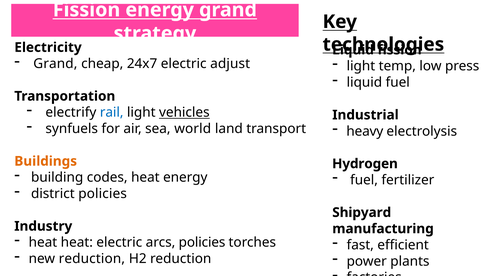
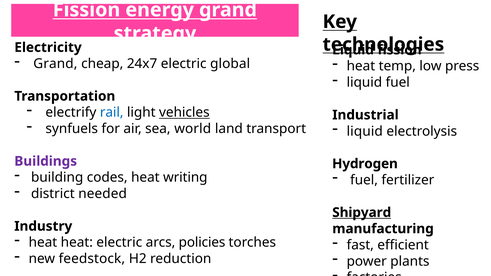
adjust: adjust -> global
light at (361, 66): light -> heat
heavy at (365, 131): heavy -> liquid
Buildings colour: orange -> purple
heat energy: energy -> writing
district policies: policies -> needed
Shipyard underline: none -> present
new reduction: reduction -> feedstock
